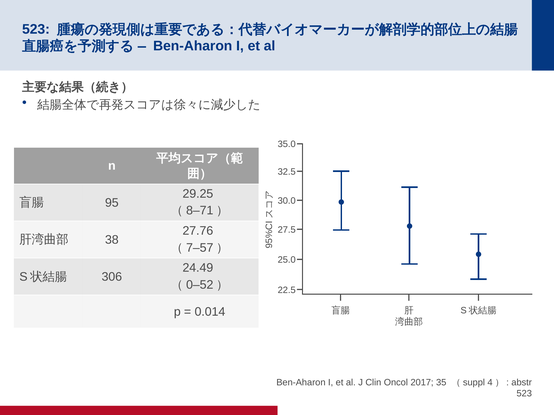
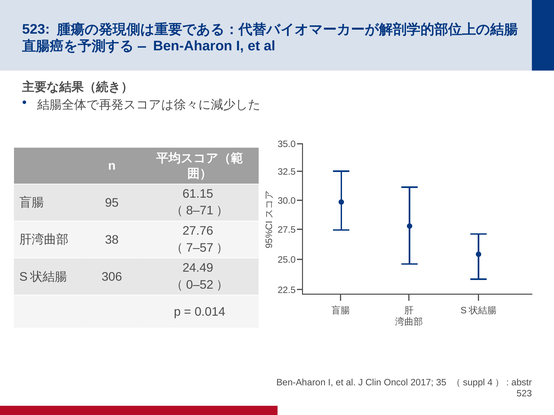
29.25: 29.25 -> 61.15
